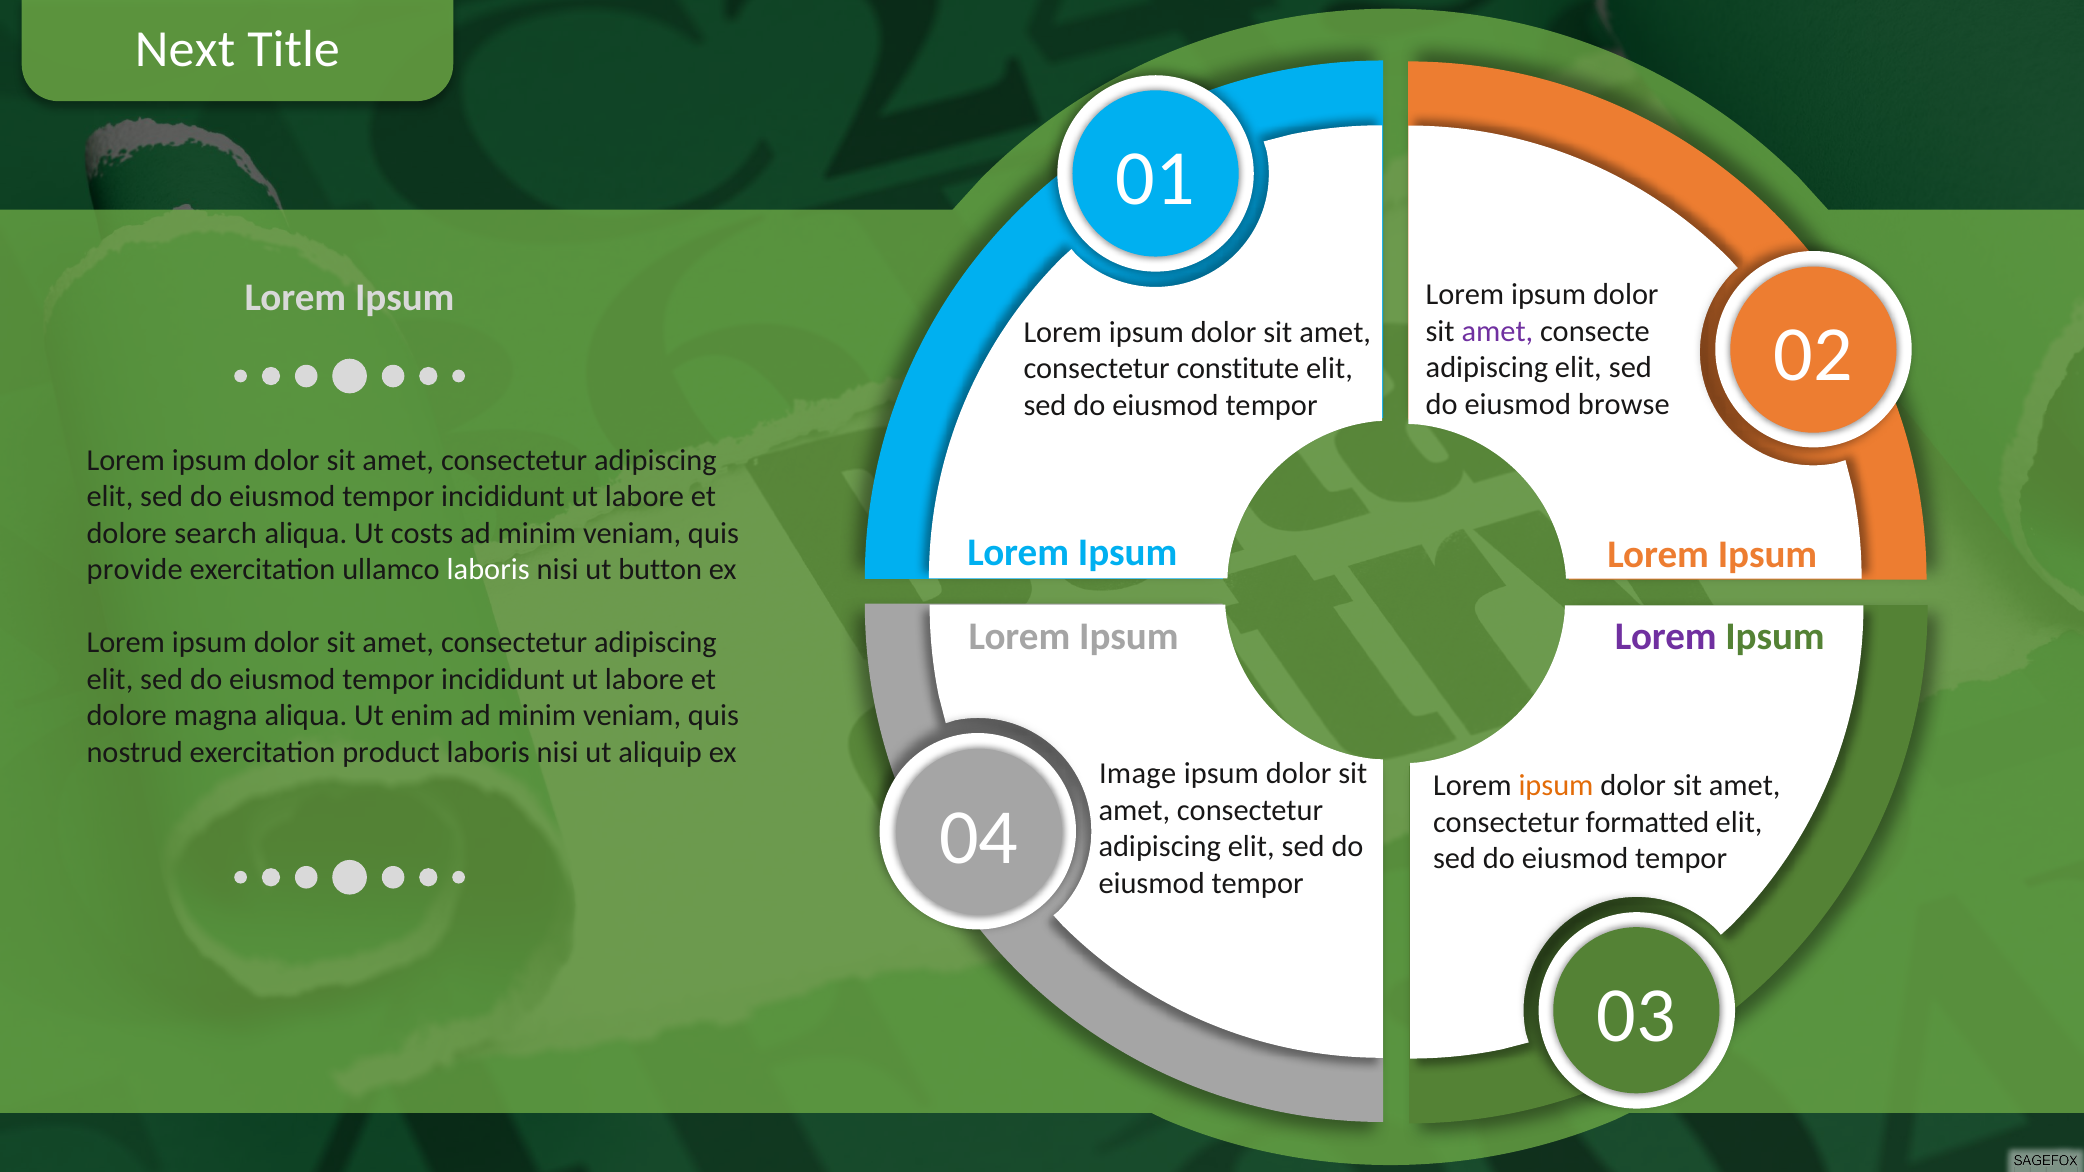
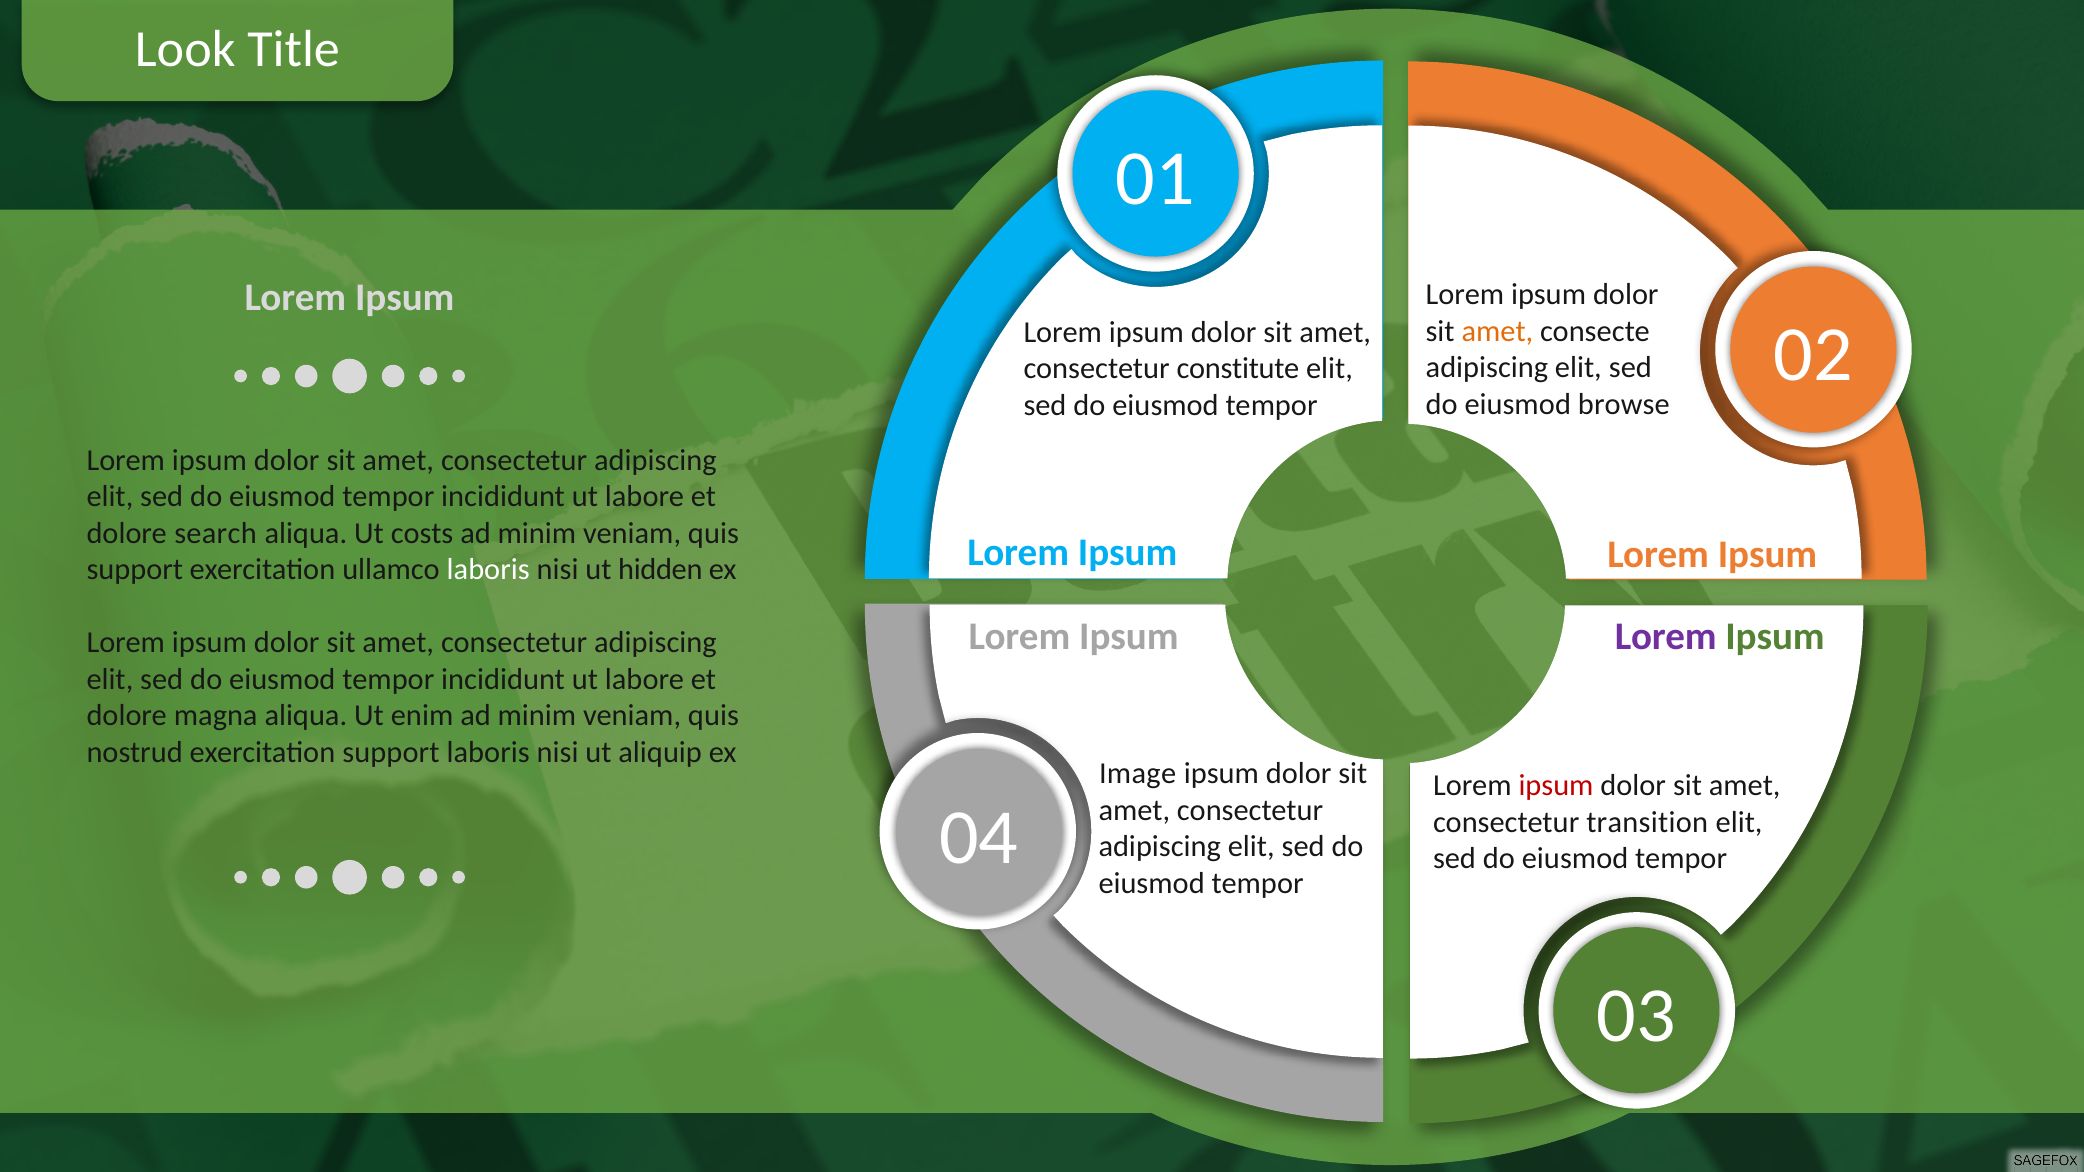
Next: Next -> Look
amet at (1497, 331) colour: purple -> orange
provide at (135, 570): provide -> support
button: button -> hidden
exercitation product: product -> support
ipsum at (1556, 786) colour: orange -> red
formatted: formatted -> transition
